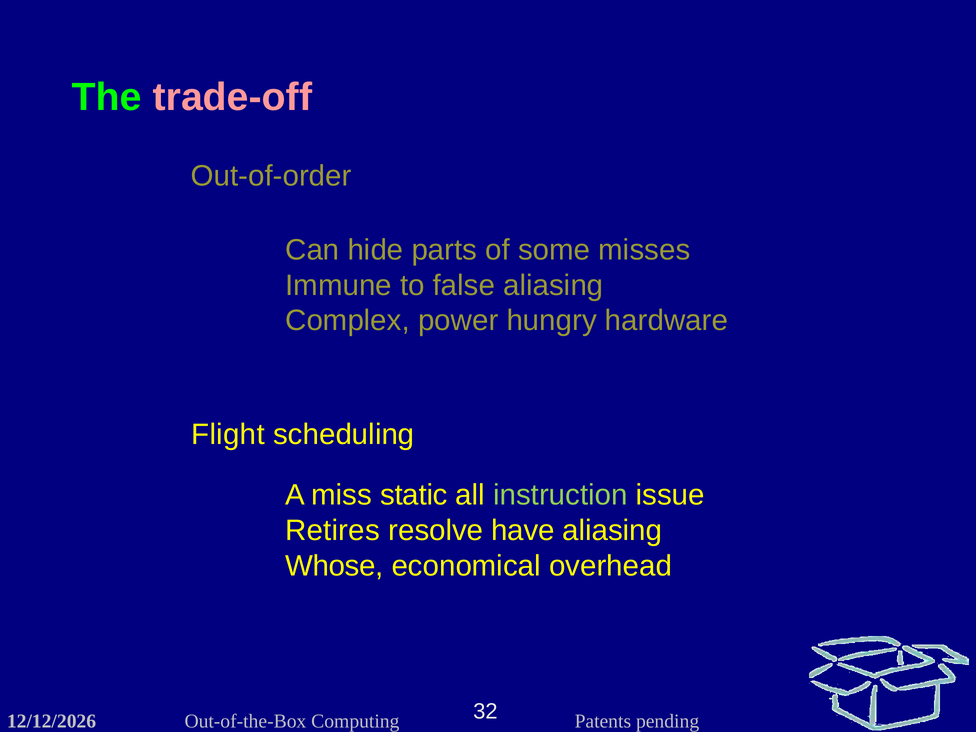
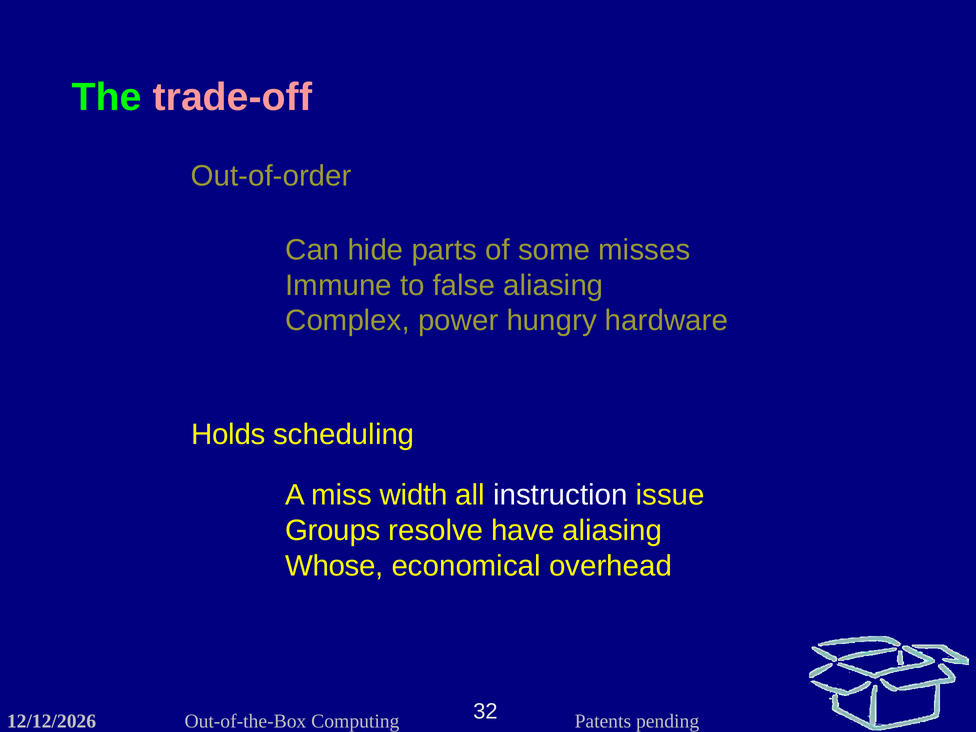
Flight: Flight -> Holds
static: static -> width
instruction colour: light green -> white
Retires: Retires -> Groups
